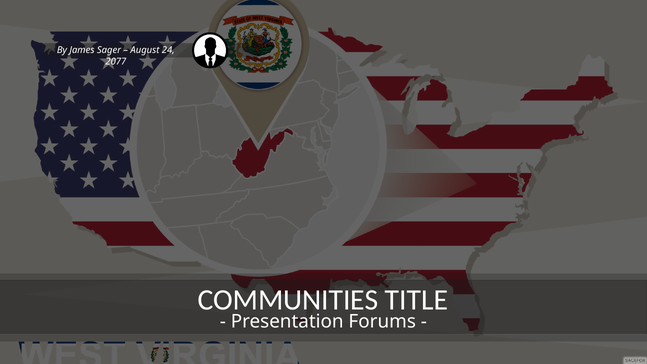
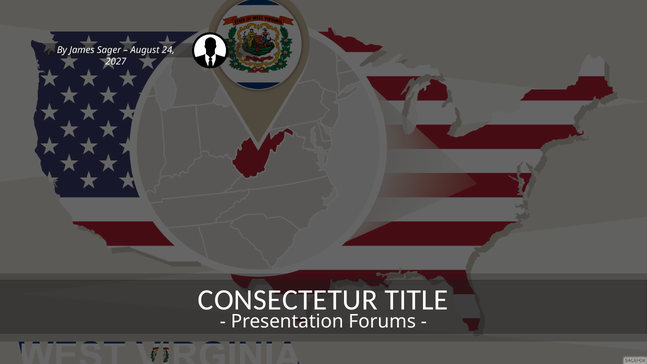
2077: 2077 -> 2027
COMMUNITIES: COMMUNITIES -> CONSECTETUR
